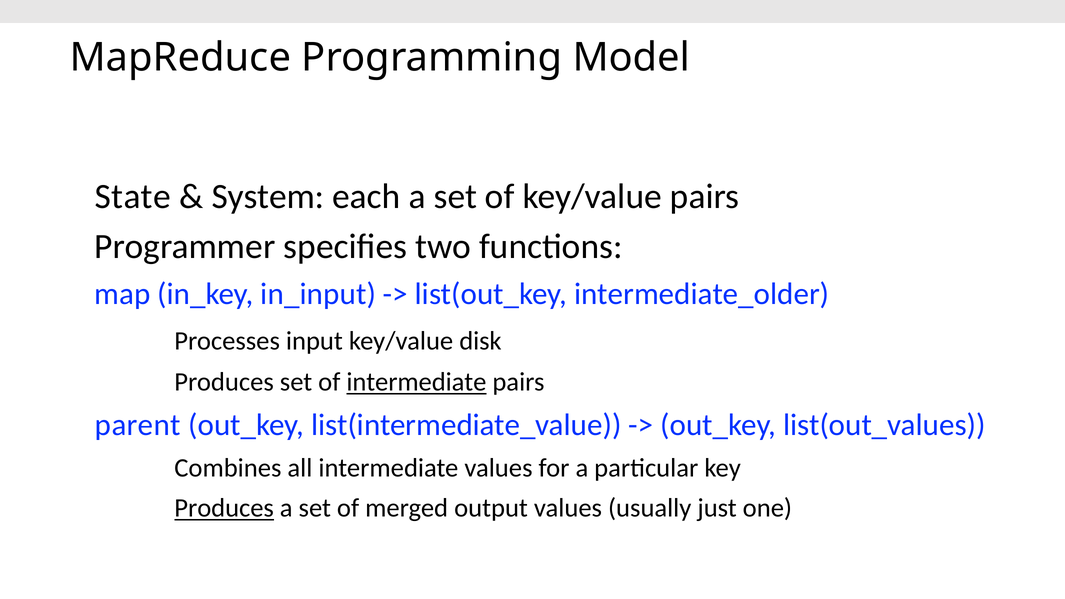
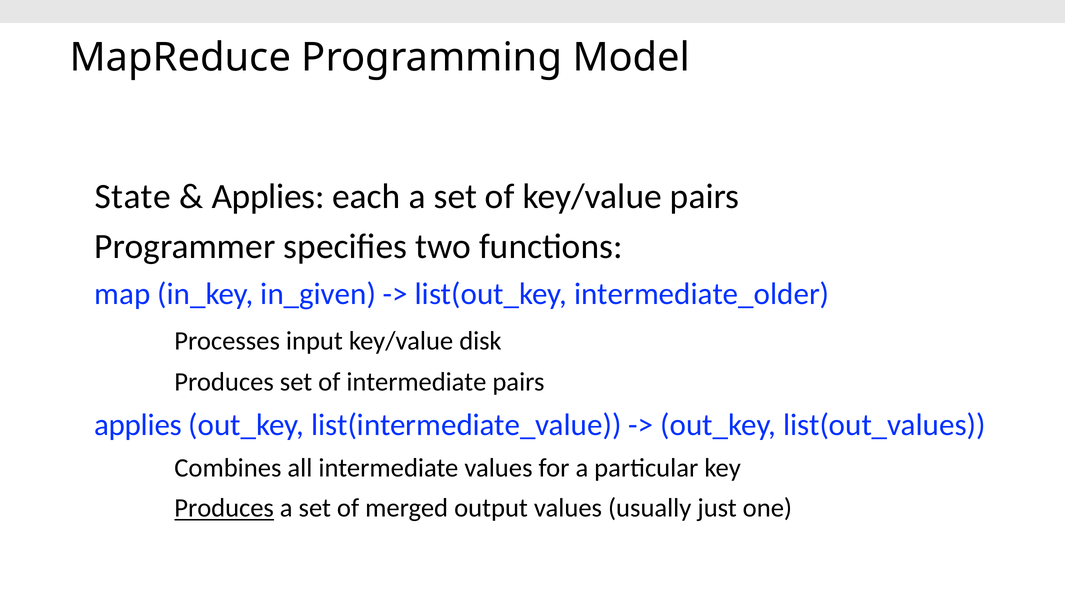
System at (268, 196): System -> Applies
in_input: in_input -> in_given
intermediate at (416, 382) underline: present -> none
parent at (138, 425): parent -> applies
